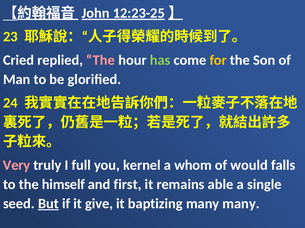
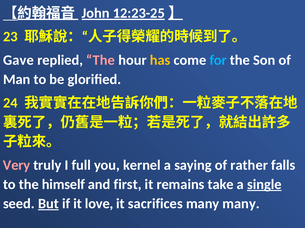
Cried: Cried -> Gave
has colour: light green -> yellow
for colour: yellow -> light blue
whom: whom -> saying
would: would -> rather
able: able -> take
single underline: none -> present
give: give -> love
baptizing: baptizing -> sacrifices
